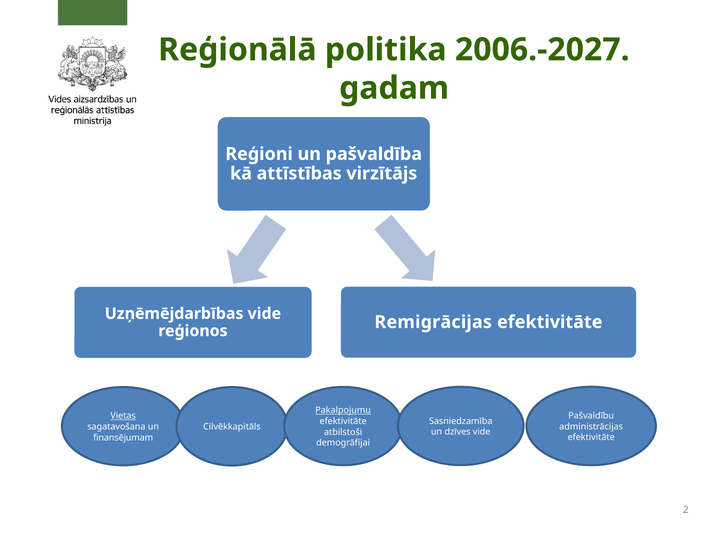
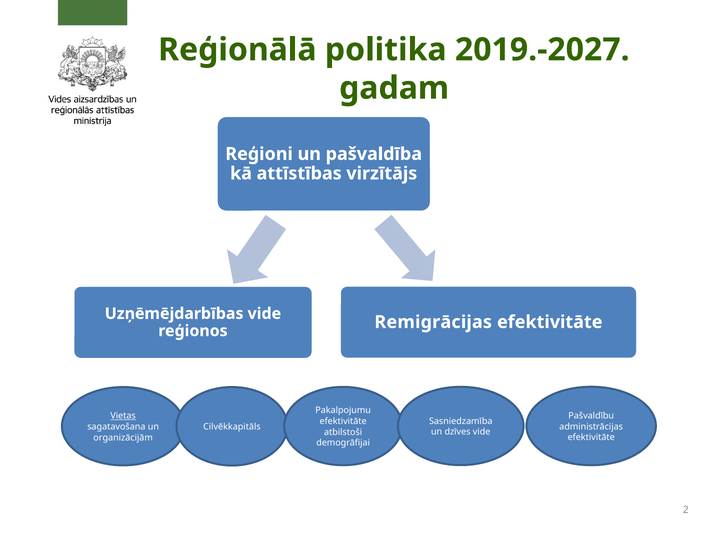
2006.-2027: 2006.-2027 -> 2019.-2027
Pakalpojumu underline: present -> none
finansējumam: finansējumam -> organizācijām
